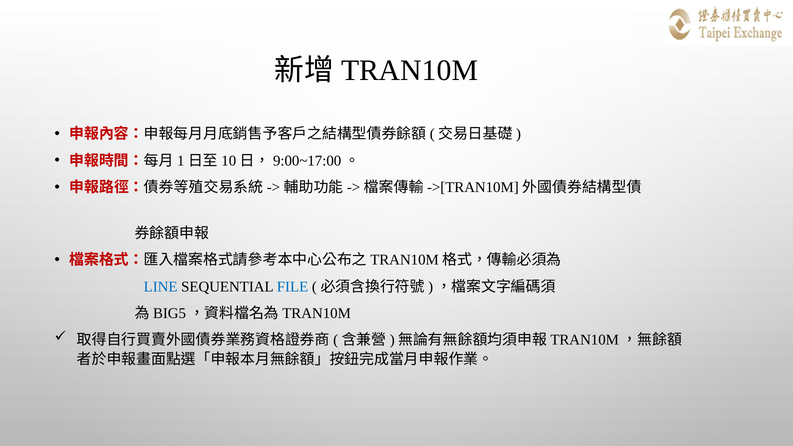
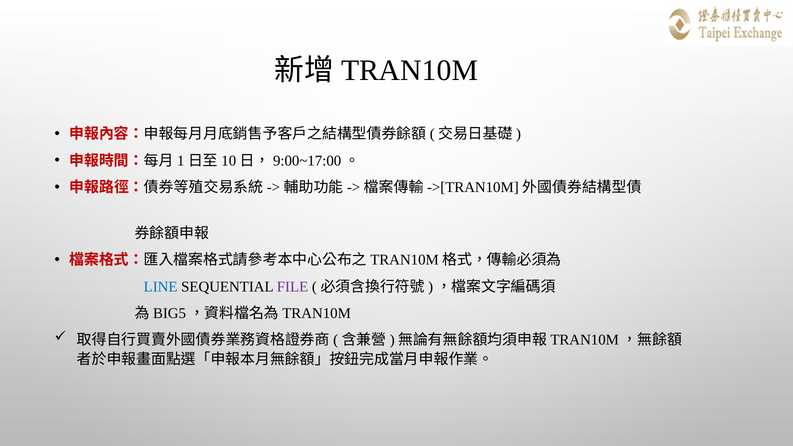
FILE colour: blue -> purple
